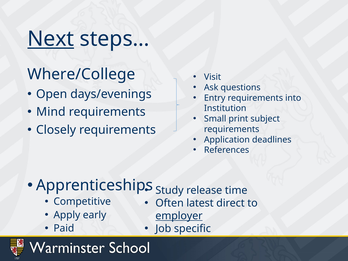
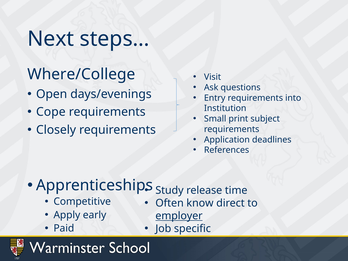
Next underline: present -> none
Mind: Mind -> Cope
latest: latest -> know
